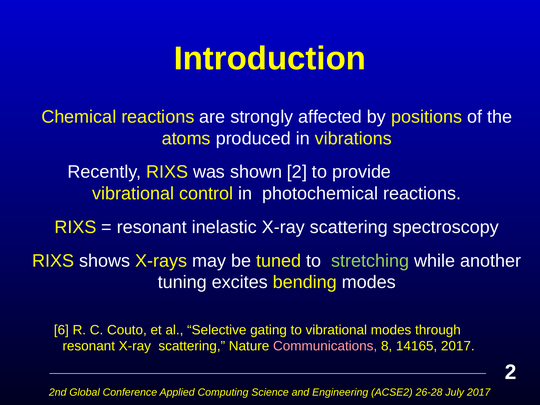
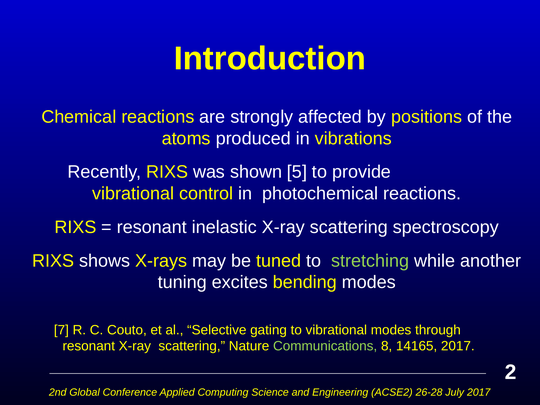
shown 2: 2 -> 5
6: 6 -> 7
Communications colour: pink -> light green
